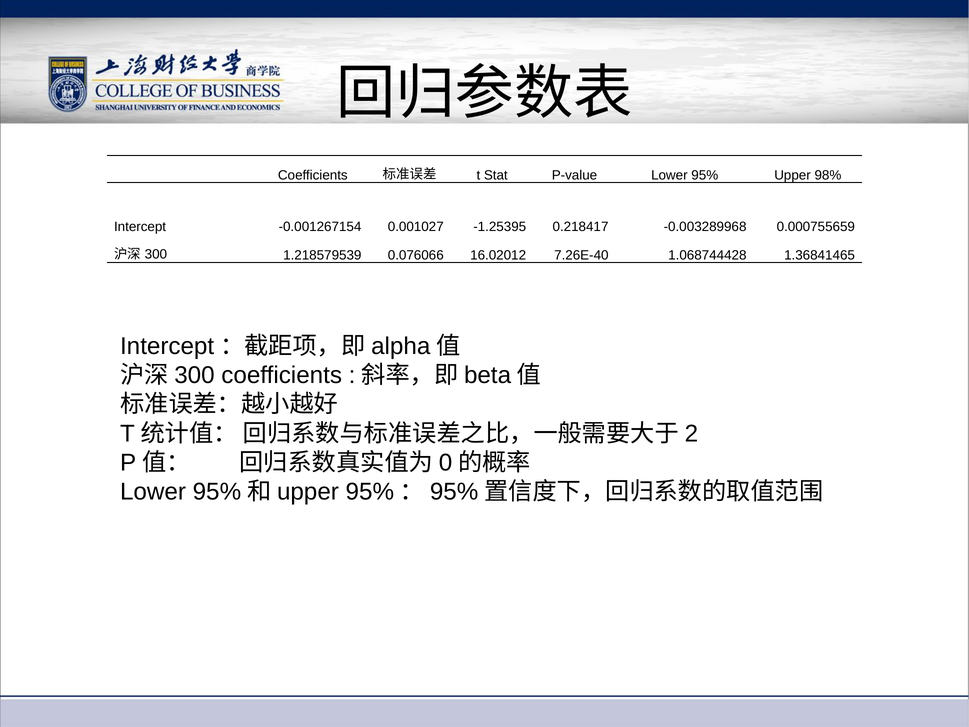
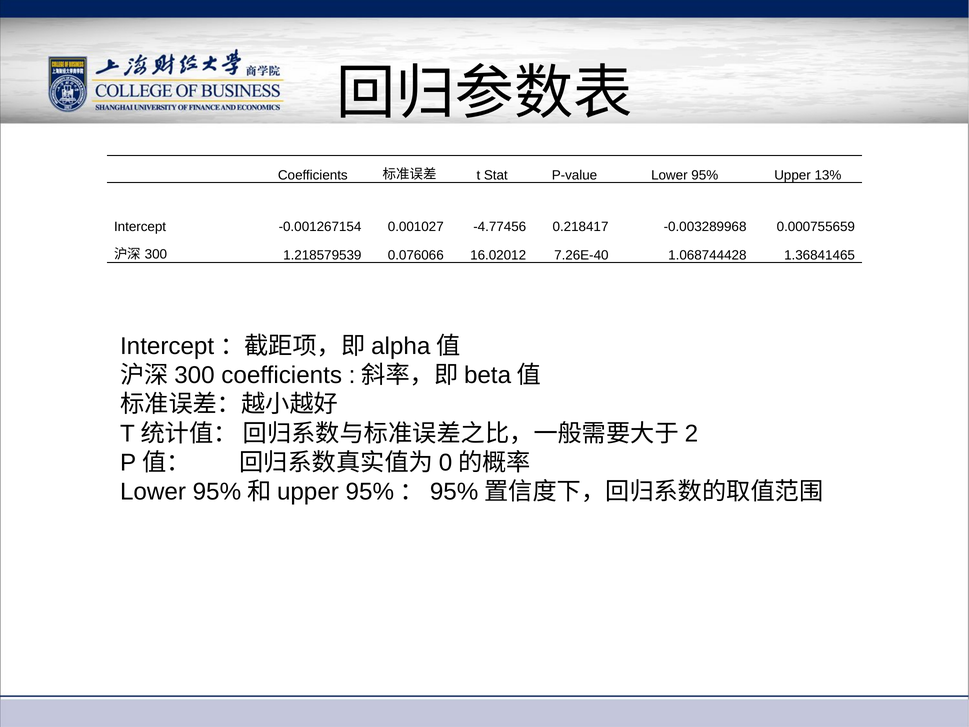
98%: 98% -> 13%
-1.25395: -1.25395 -> -4.77456
